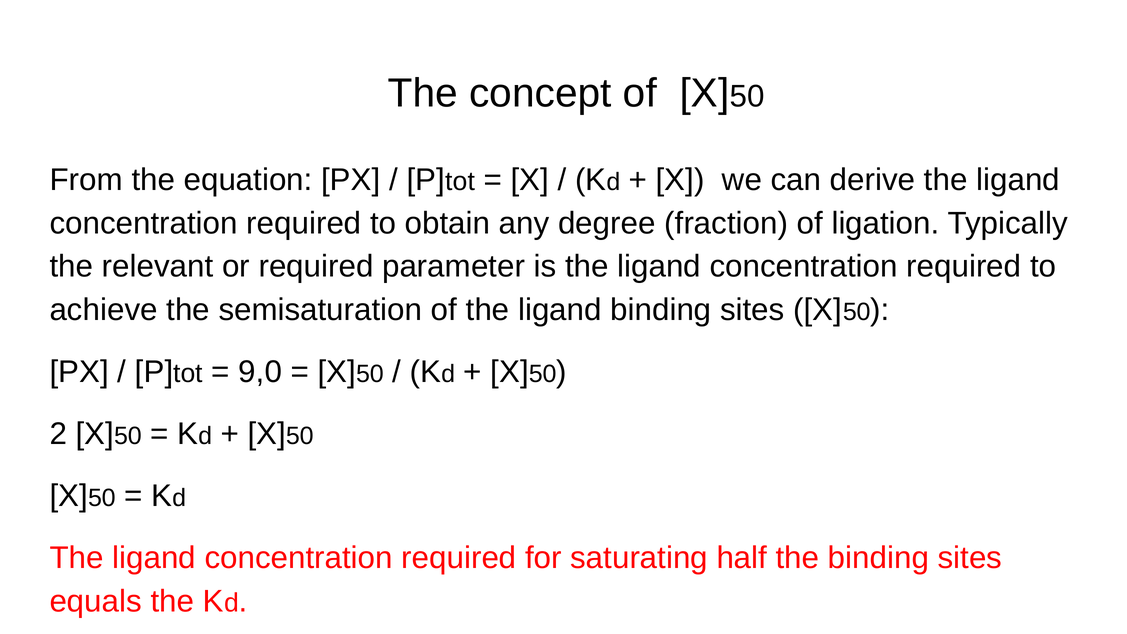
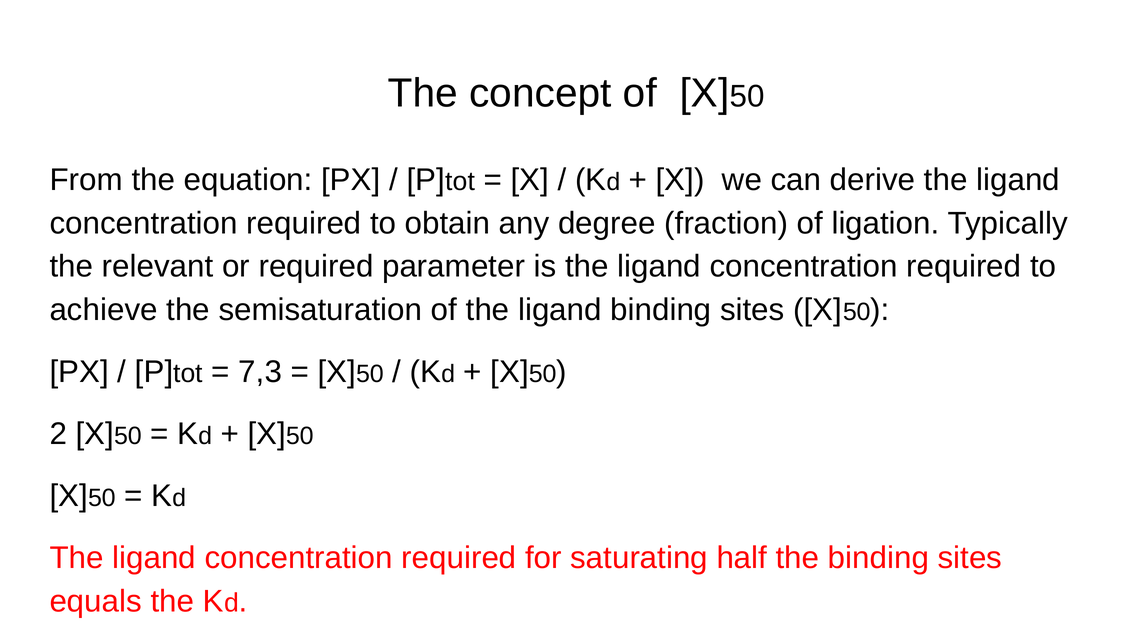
9,0: 9,0 -> 7,3
